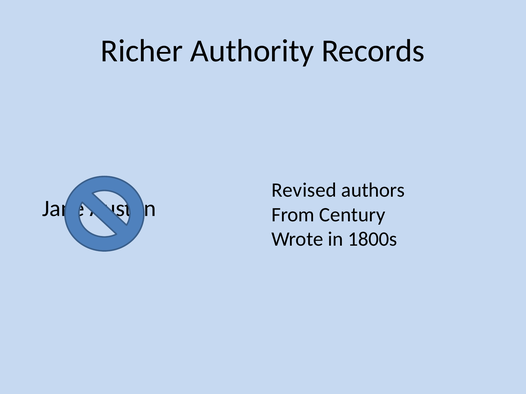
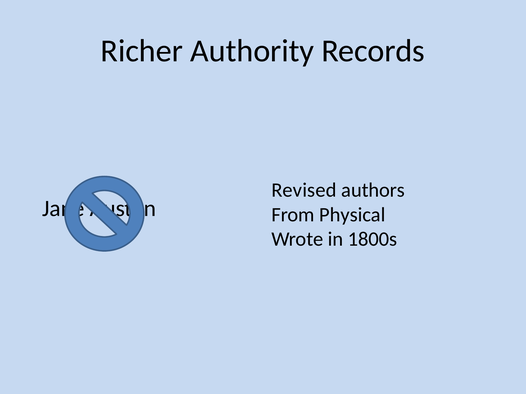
Century: Century -> Physical
